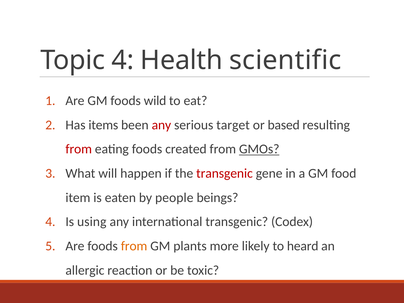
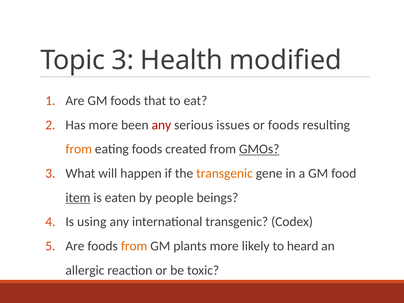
Topic 4: 4 -> 3
scientific: scientific -> modified
wild: wild -> that
Has items: items -> more
target: target -> issues
or based: based -> foods
from at (79, 149) colour: red -> orange
transgenic at (225, 173) colour: red -> orange
item underline: none -> present
